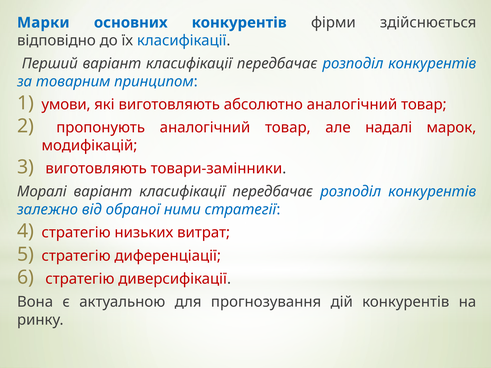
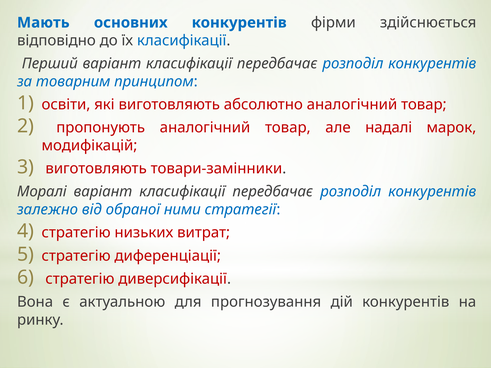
Марки: Марки -> Мають
умови: умови -> освіти
